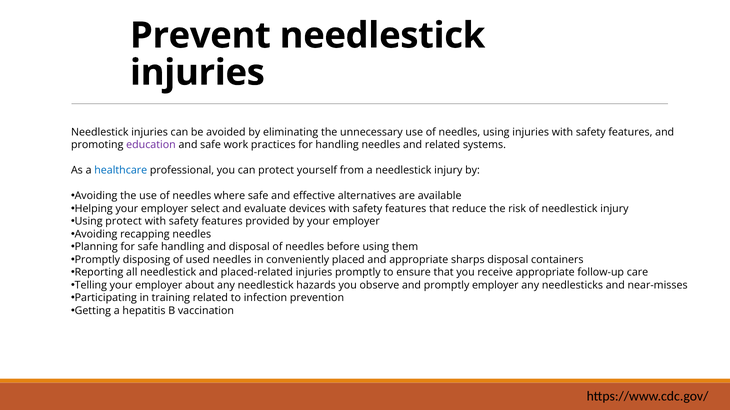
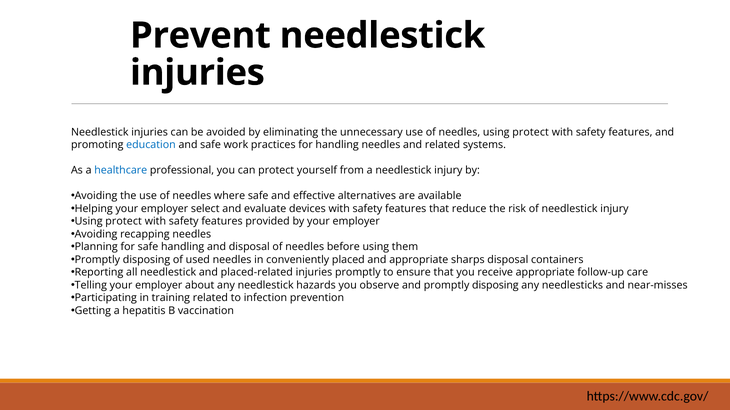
needles using injuries: injuries -> protect
education colour: purple -> blue
and promptly employer: employer -> disposing
